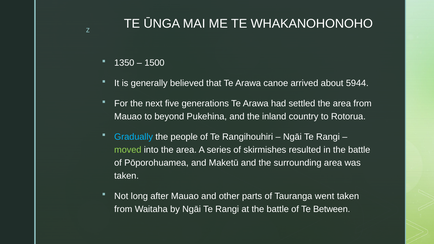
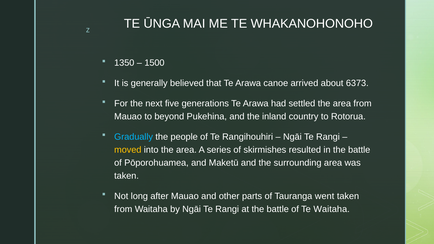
5944: 5944 -> 6373
moved colour: light green -> yellow
Te Between: Between -> Waitaha
